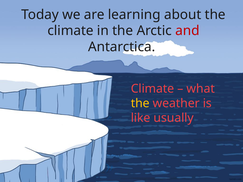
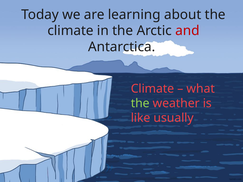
the at (140, 103) colour: yellow -> light green
